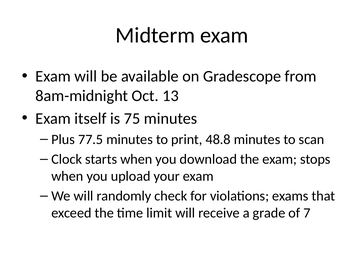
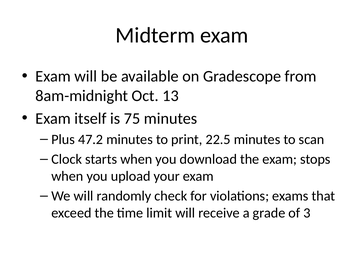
77.5: 77.5 -> 47.2
48.8: 48.8 -> 22.5
7: 7 -> 3
